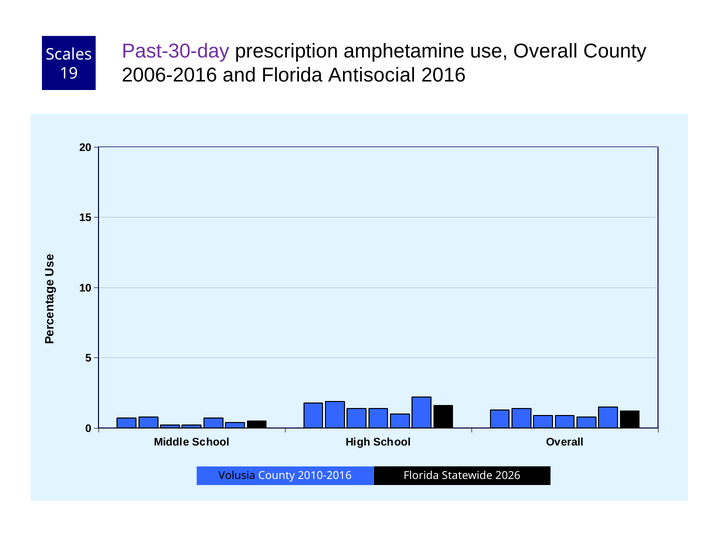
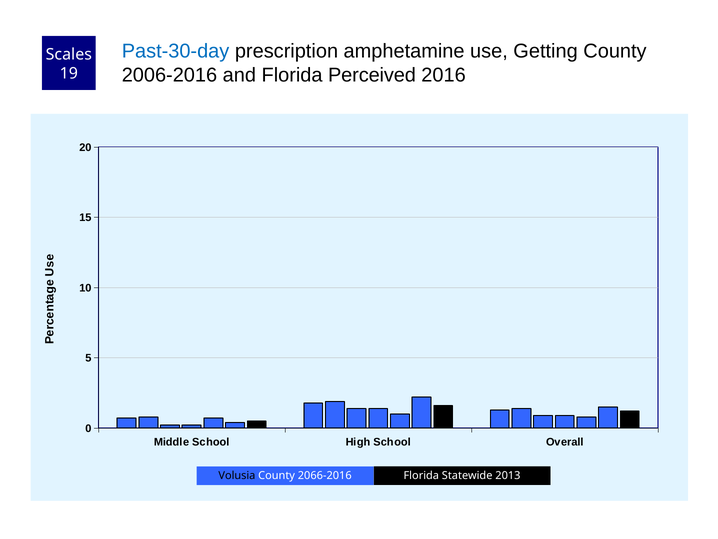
Past-30-day colour: purple -> blue
use Overall: Overall -> Getting
Antisocial: Antisocial -> Perceived
2010-2016: 2010-2016 -> 2066-2016
2026: 2026 -> 2013
